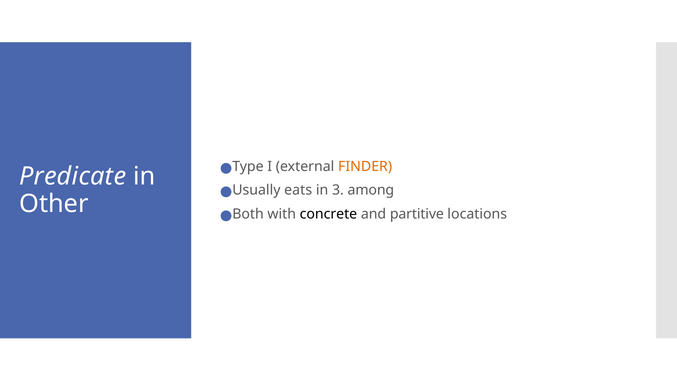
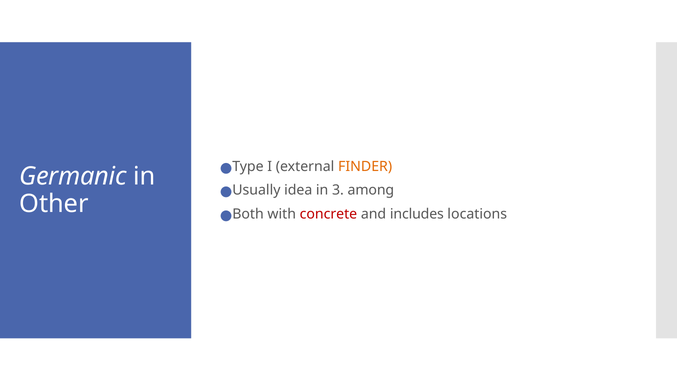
Predicate: Predicate -> Germanic
eats: eats -> idea
concrete colour: black -> red
partitive: partitive -> includes
